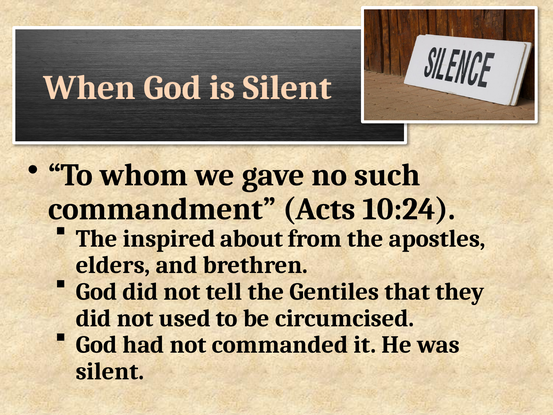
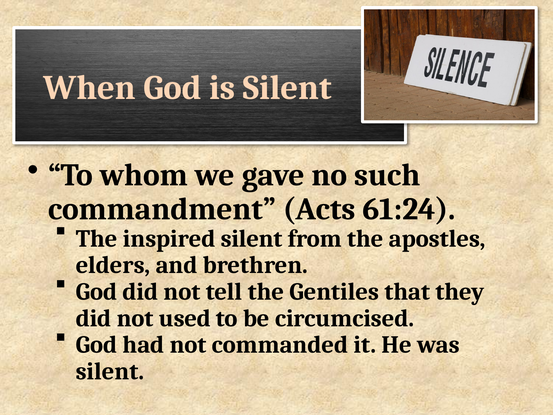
10:24: 10:24 -> 61:24
inspired about: about -> silent
